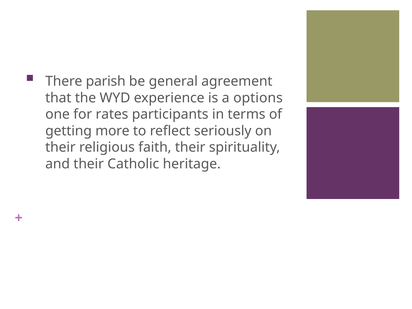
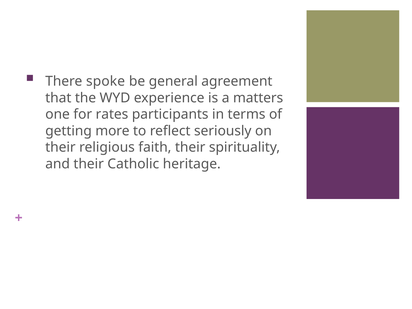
parish: parish -> spoke
options: options -> matters
